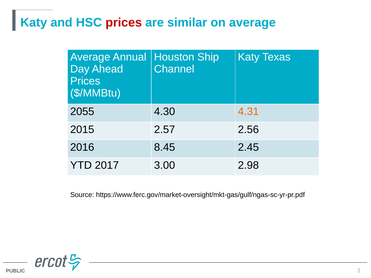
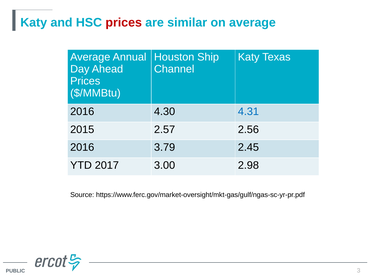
2055 at (82, 112): 2055 -> 2016
4.31 colour: orange -> blue
8.45: 8.45 -> 3.79
